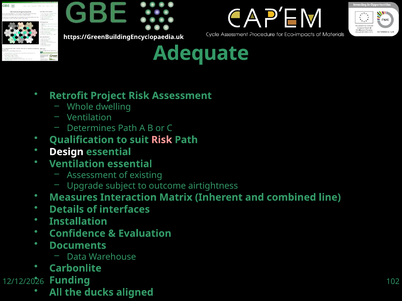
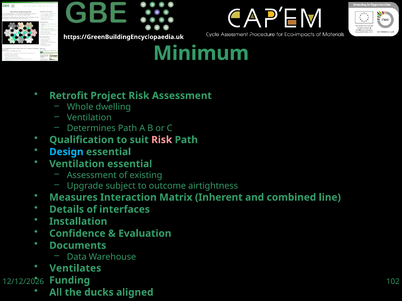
Adequate: Adequate -> Minimum
Design colour: white -> light blue
Carbonlite: Carbonlite -> Ventilates
